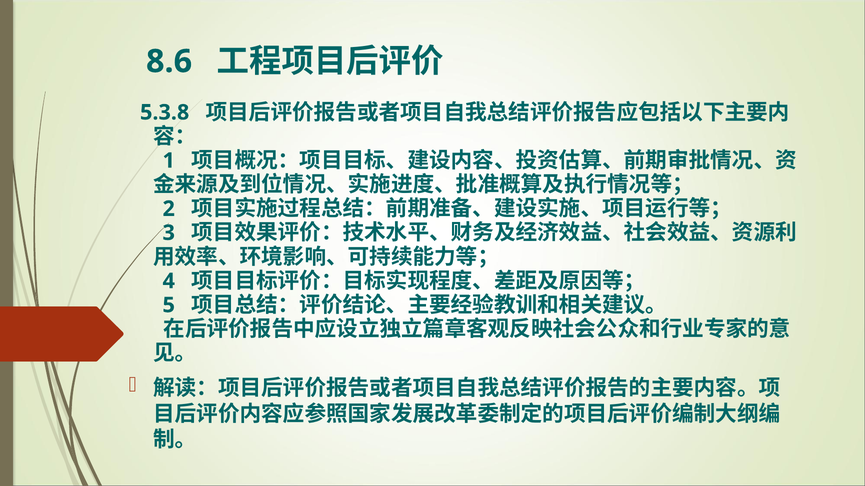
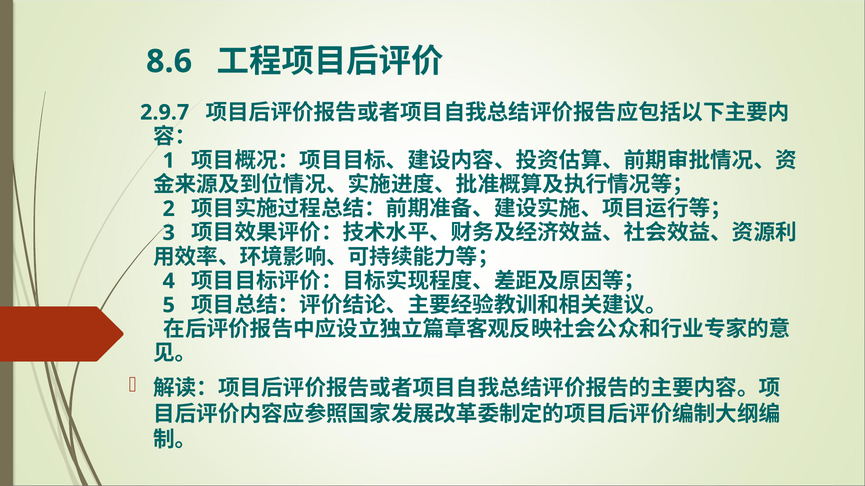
5.3.8: 5.3.8 -> 2.9.7
